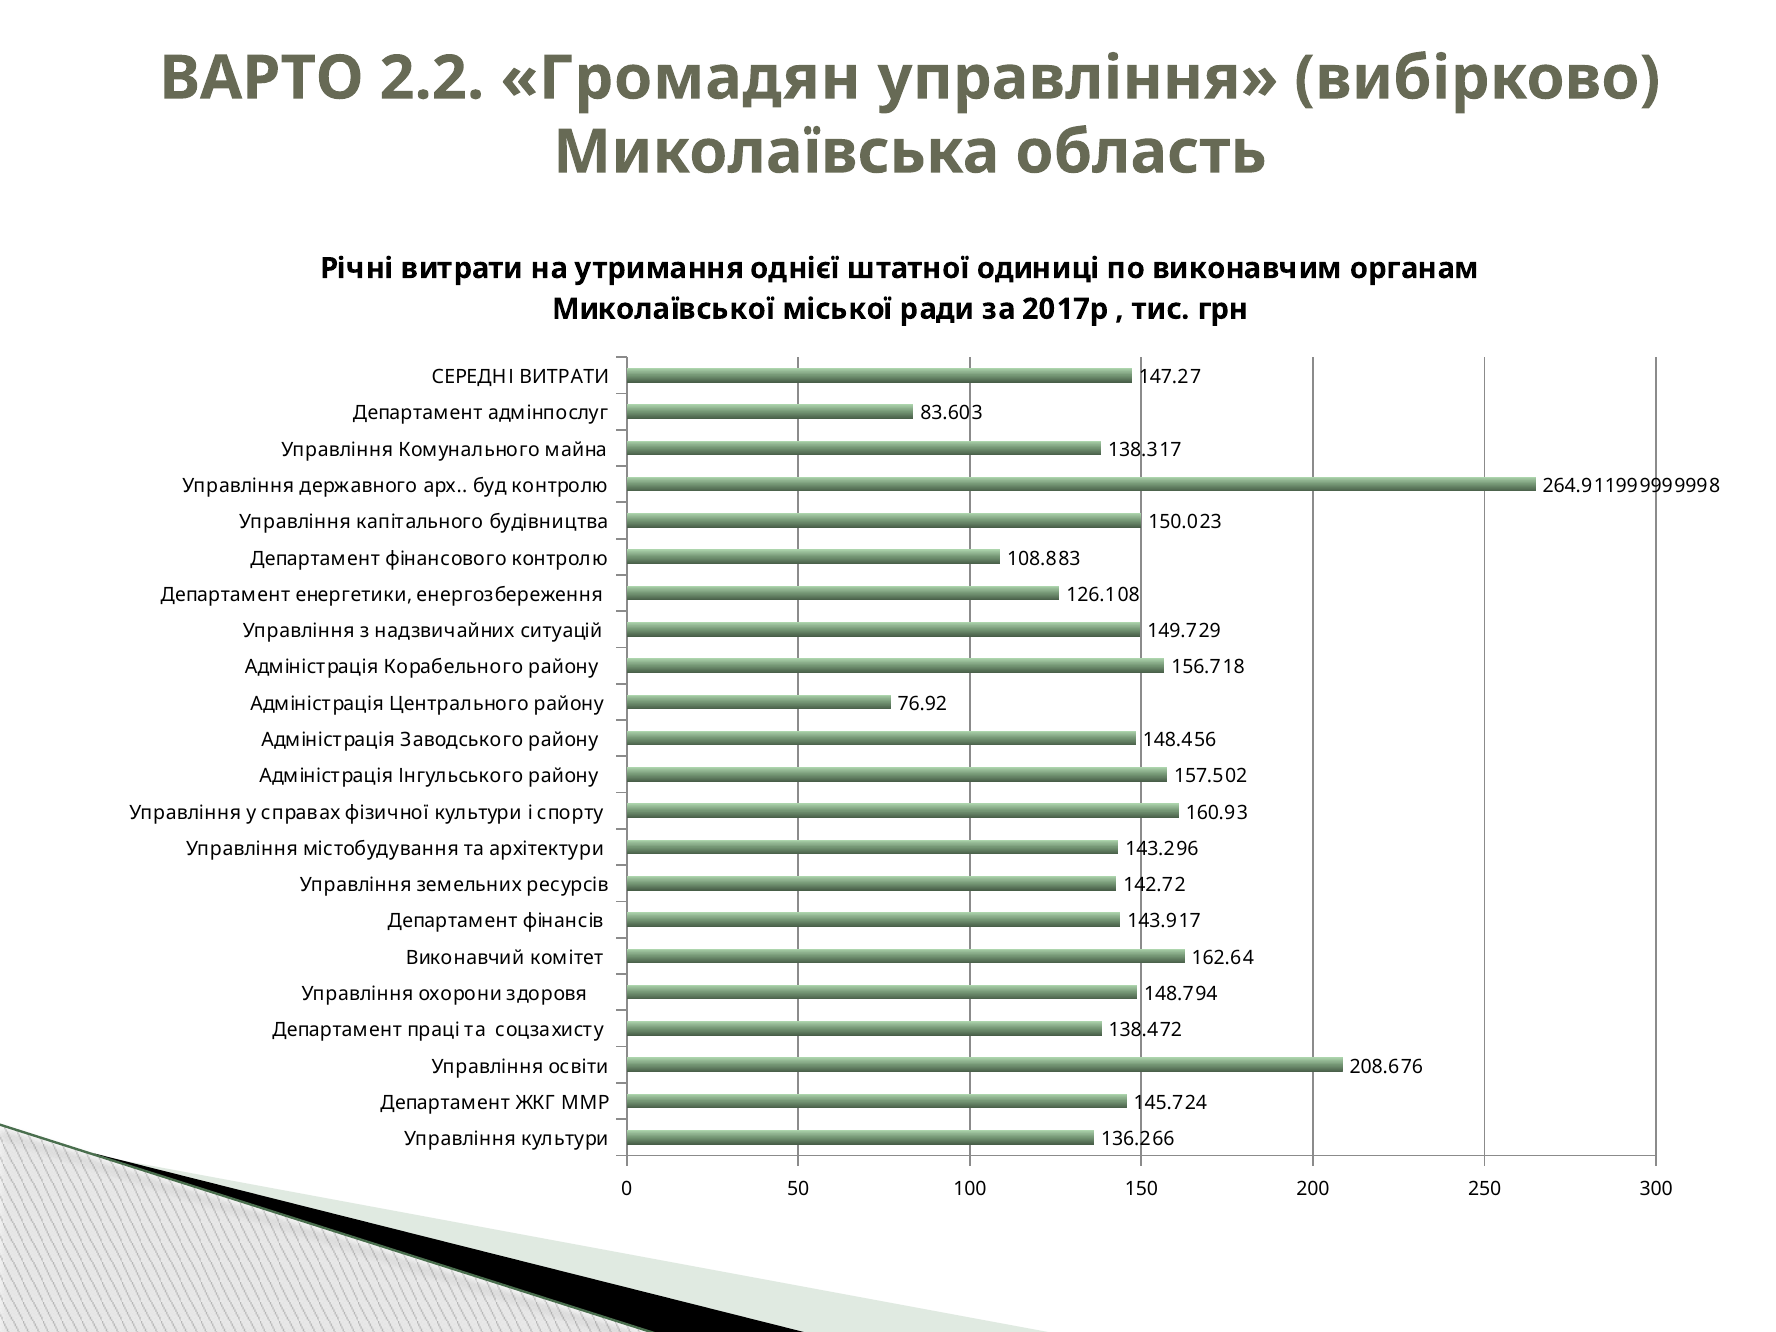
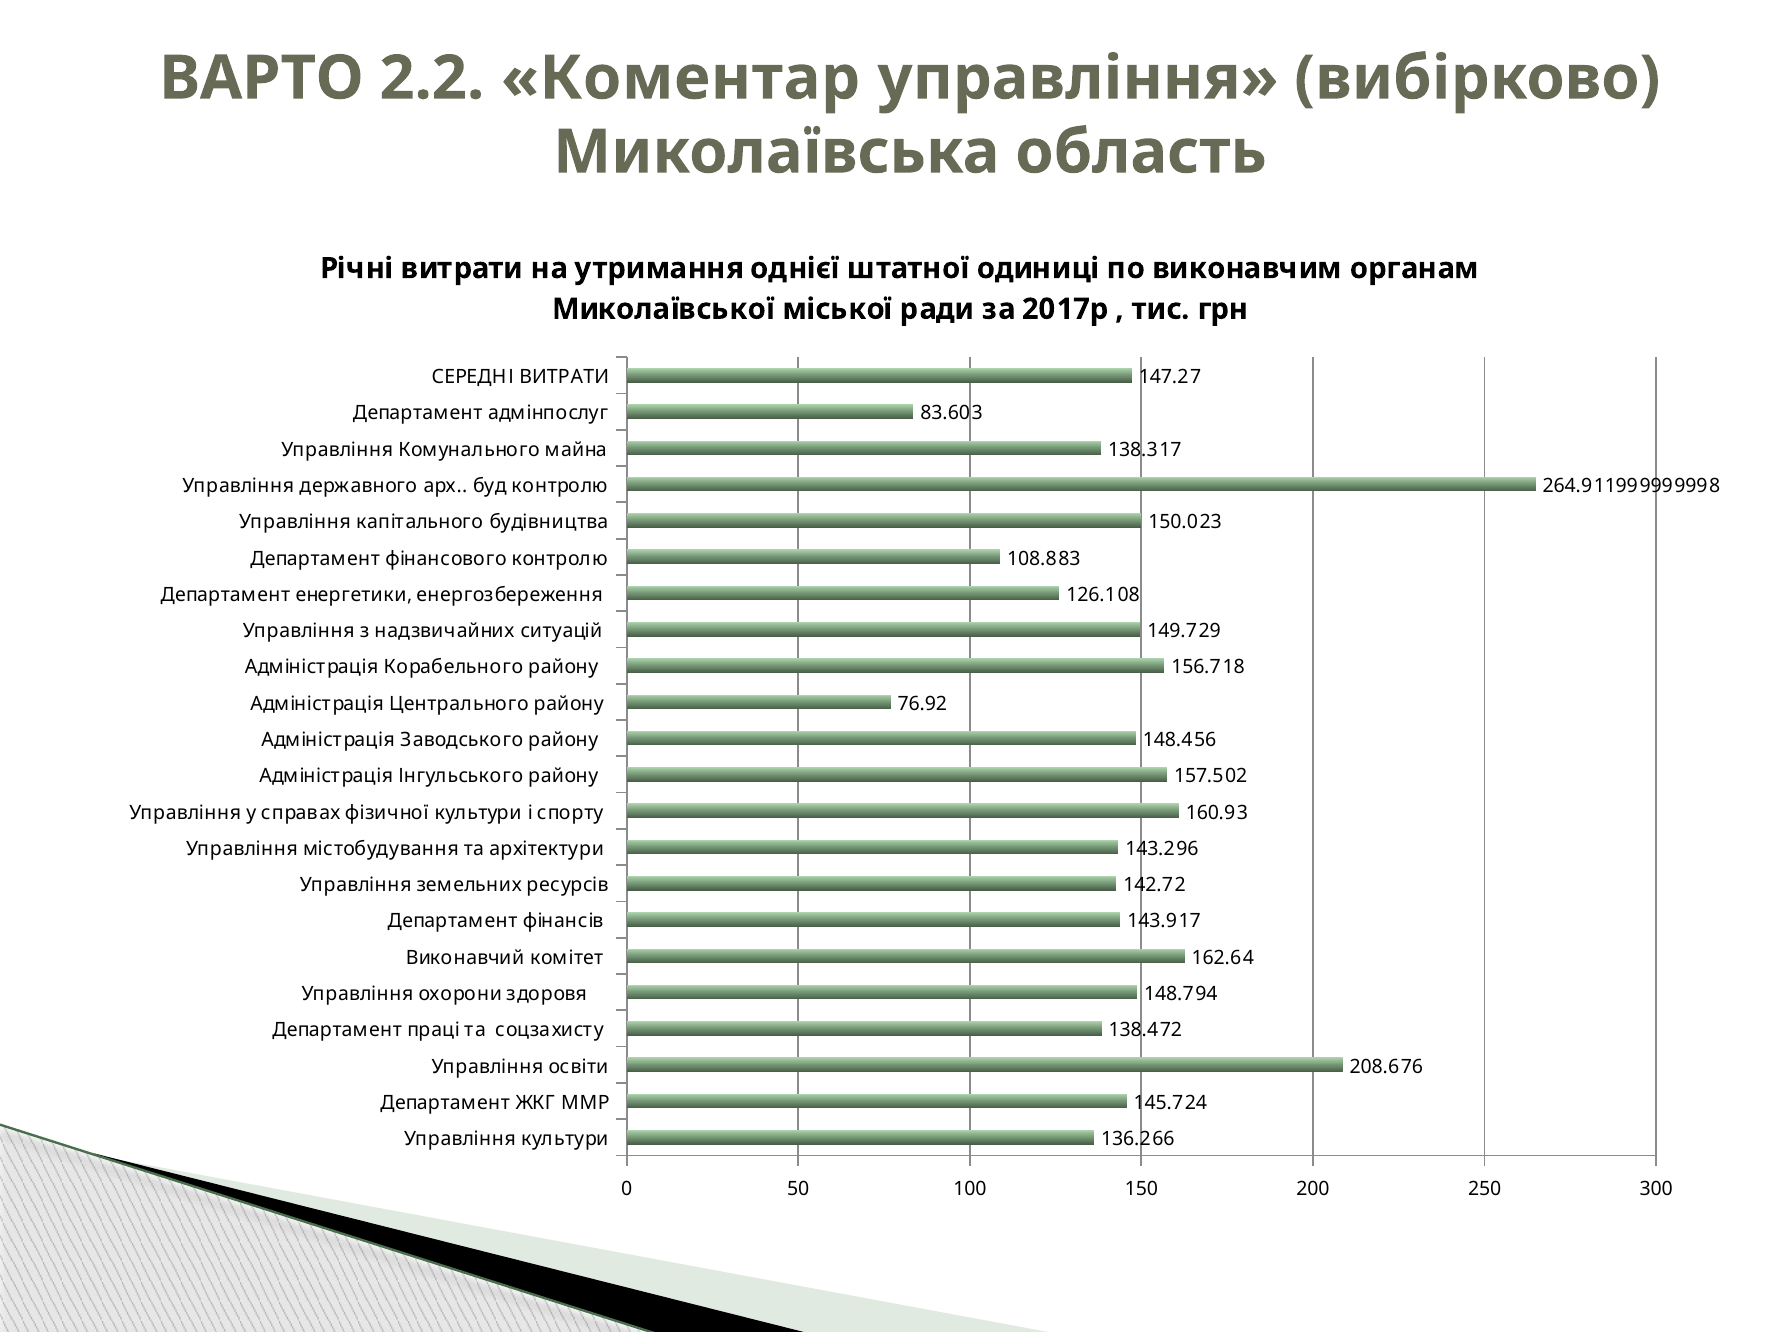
Громадян: Громадян -> Коментар
